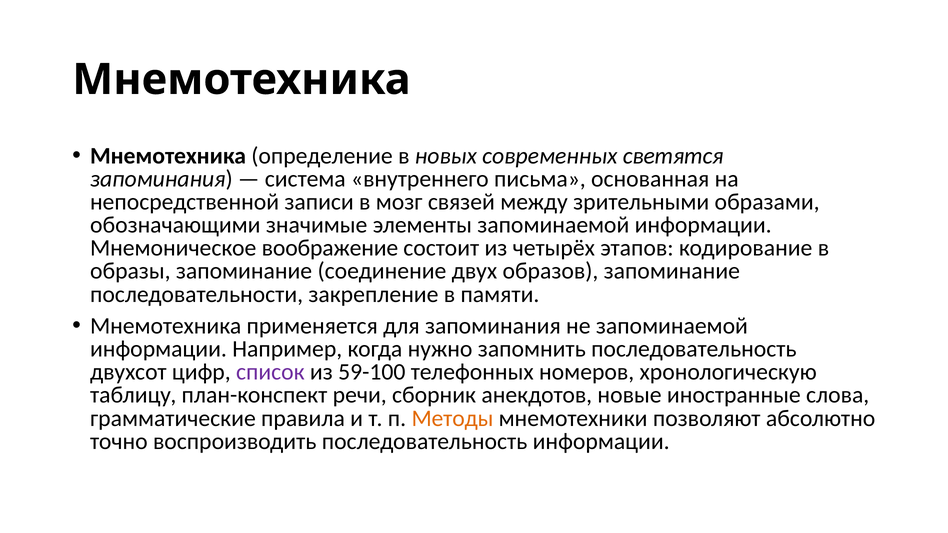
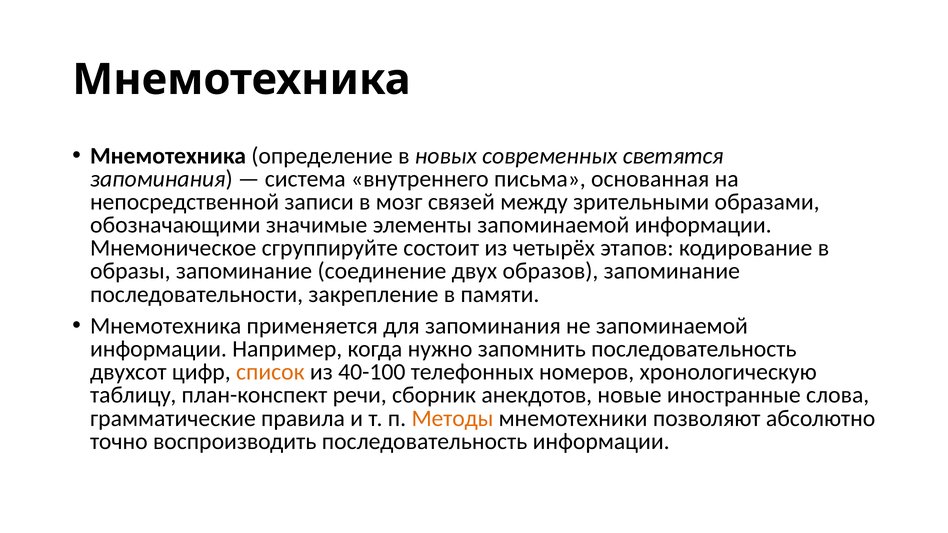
воображение: воображение -> сгруппируйте
список colour: purple -> orange
59-100: 59-100 -> 40-100
